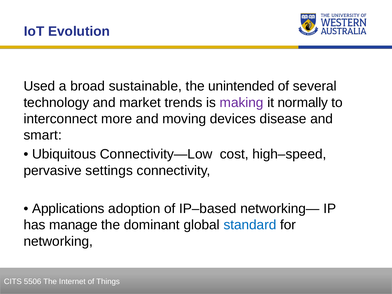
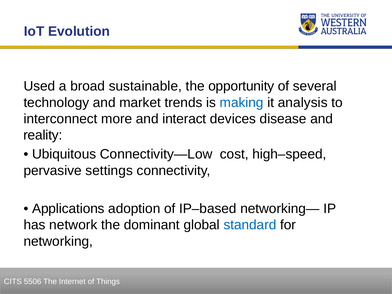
unintended: unintended -> opportunity
making colour: purple -> blue
normally: normally -> analysis
moving: moving -> interact
smart: smart -> reality
manage: manage -> network
